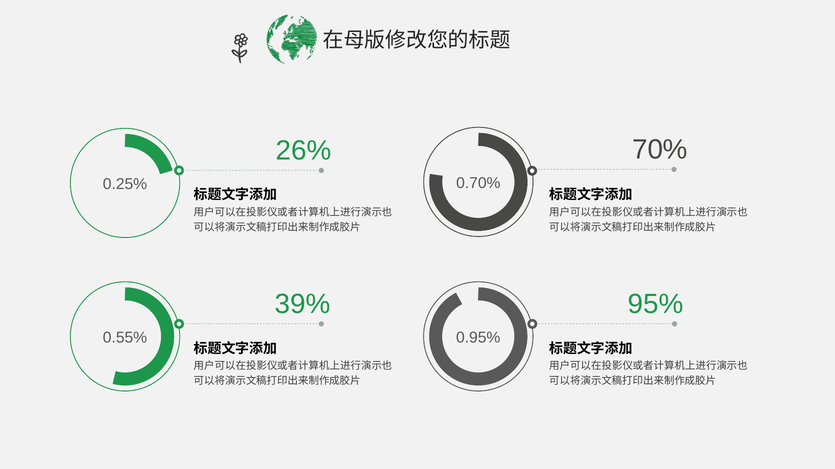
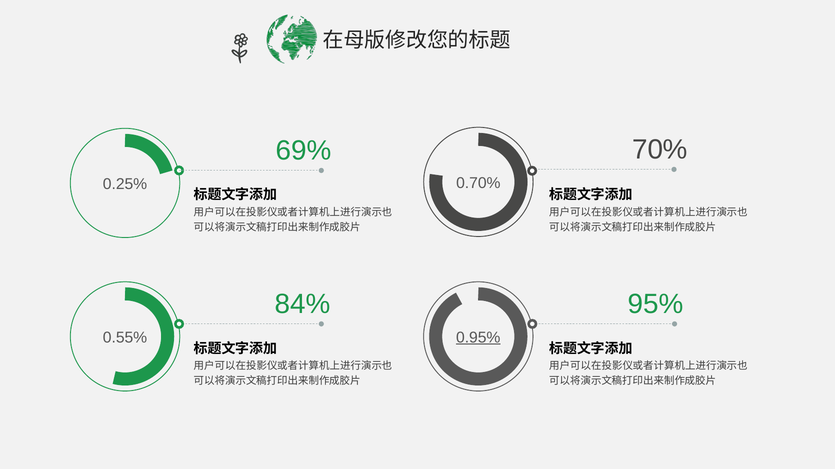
26%: 26% -> 69%
39%: 39% -> 84%
0.95% underline: none -> present
